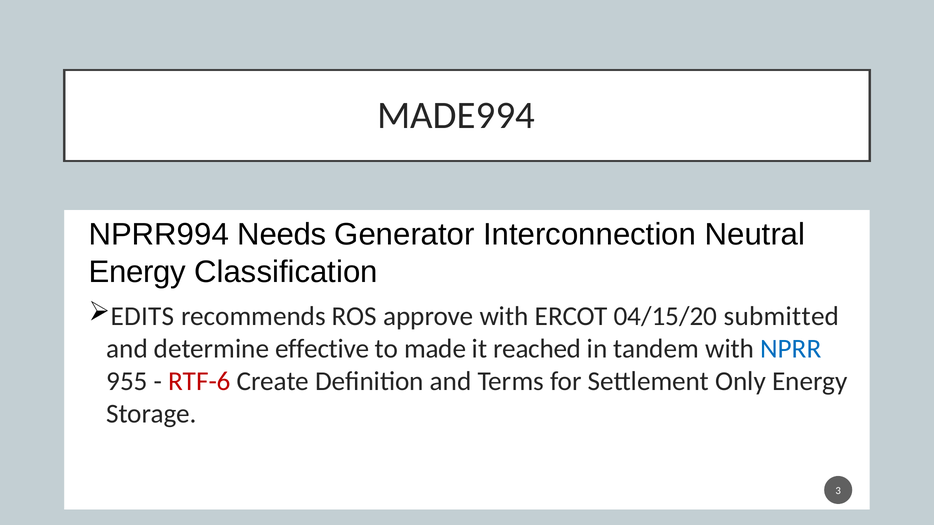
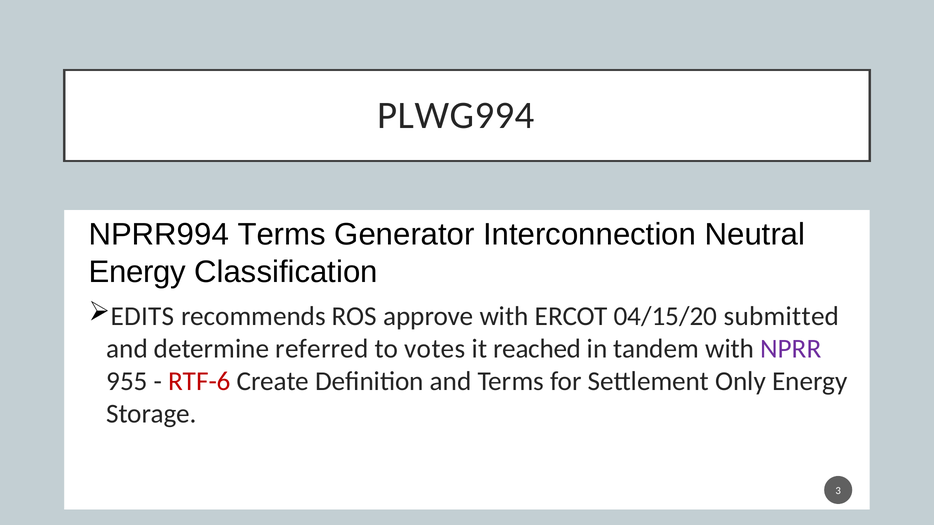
MADE994: MADE994 -> PLWG994
NPRR994 Needs: Needs -> Terms
effective: effective -> referred
made: made -> votes
NPRR colour: blue -> purple
